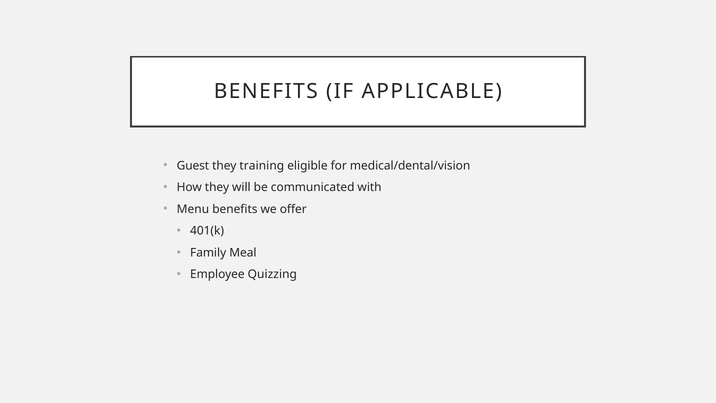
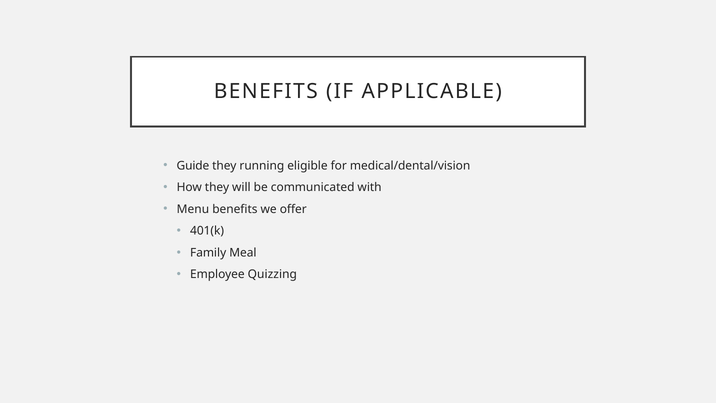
Guest: Guest -> Guide
training: training -> running
